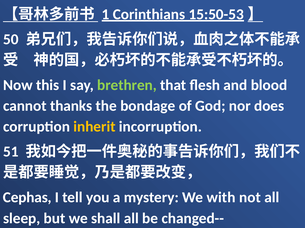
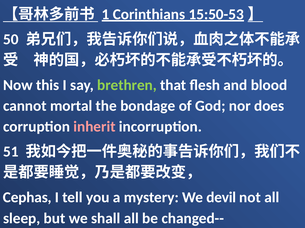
thanks: thanks -> mortal
inherit colour: yellow -> pink
with: with -> devil
